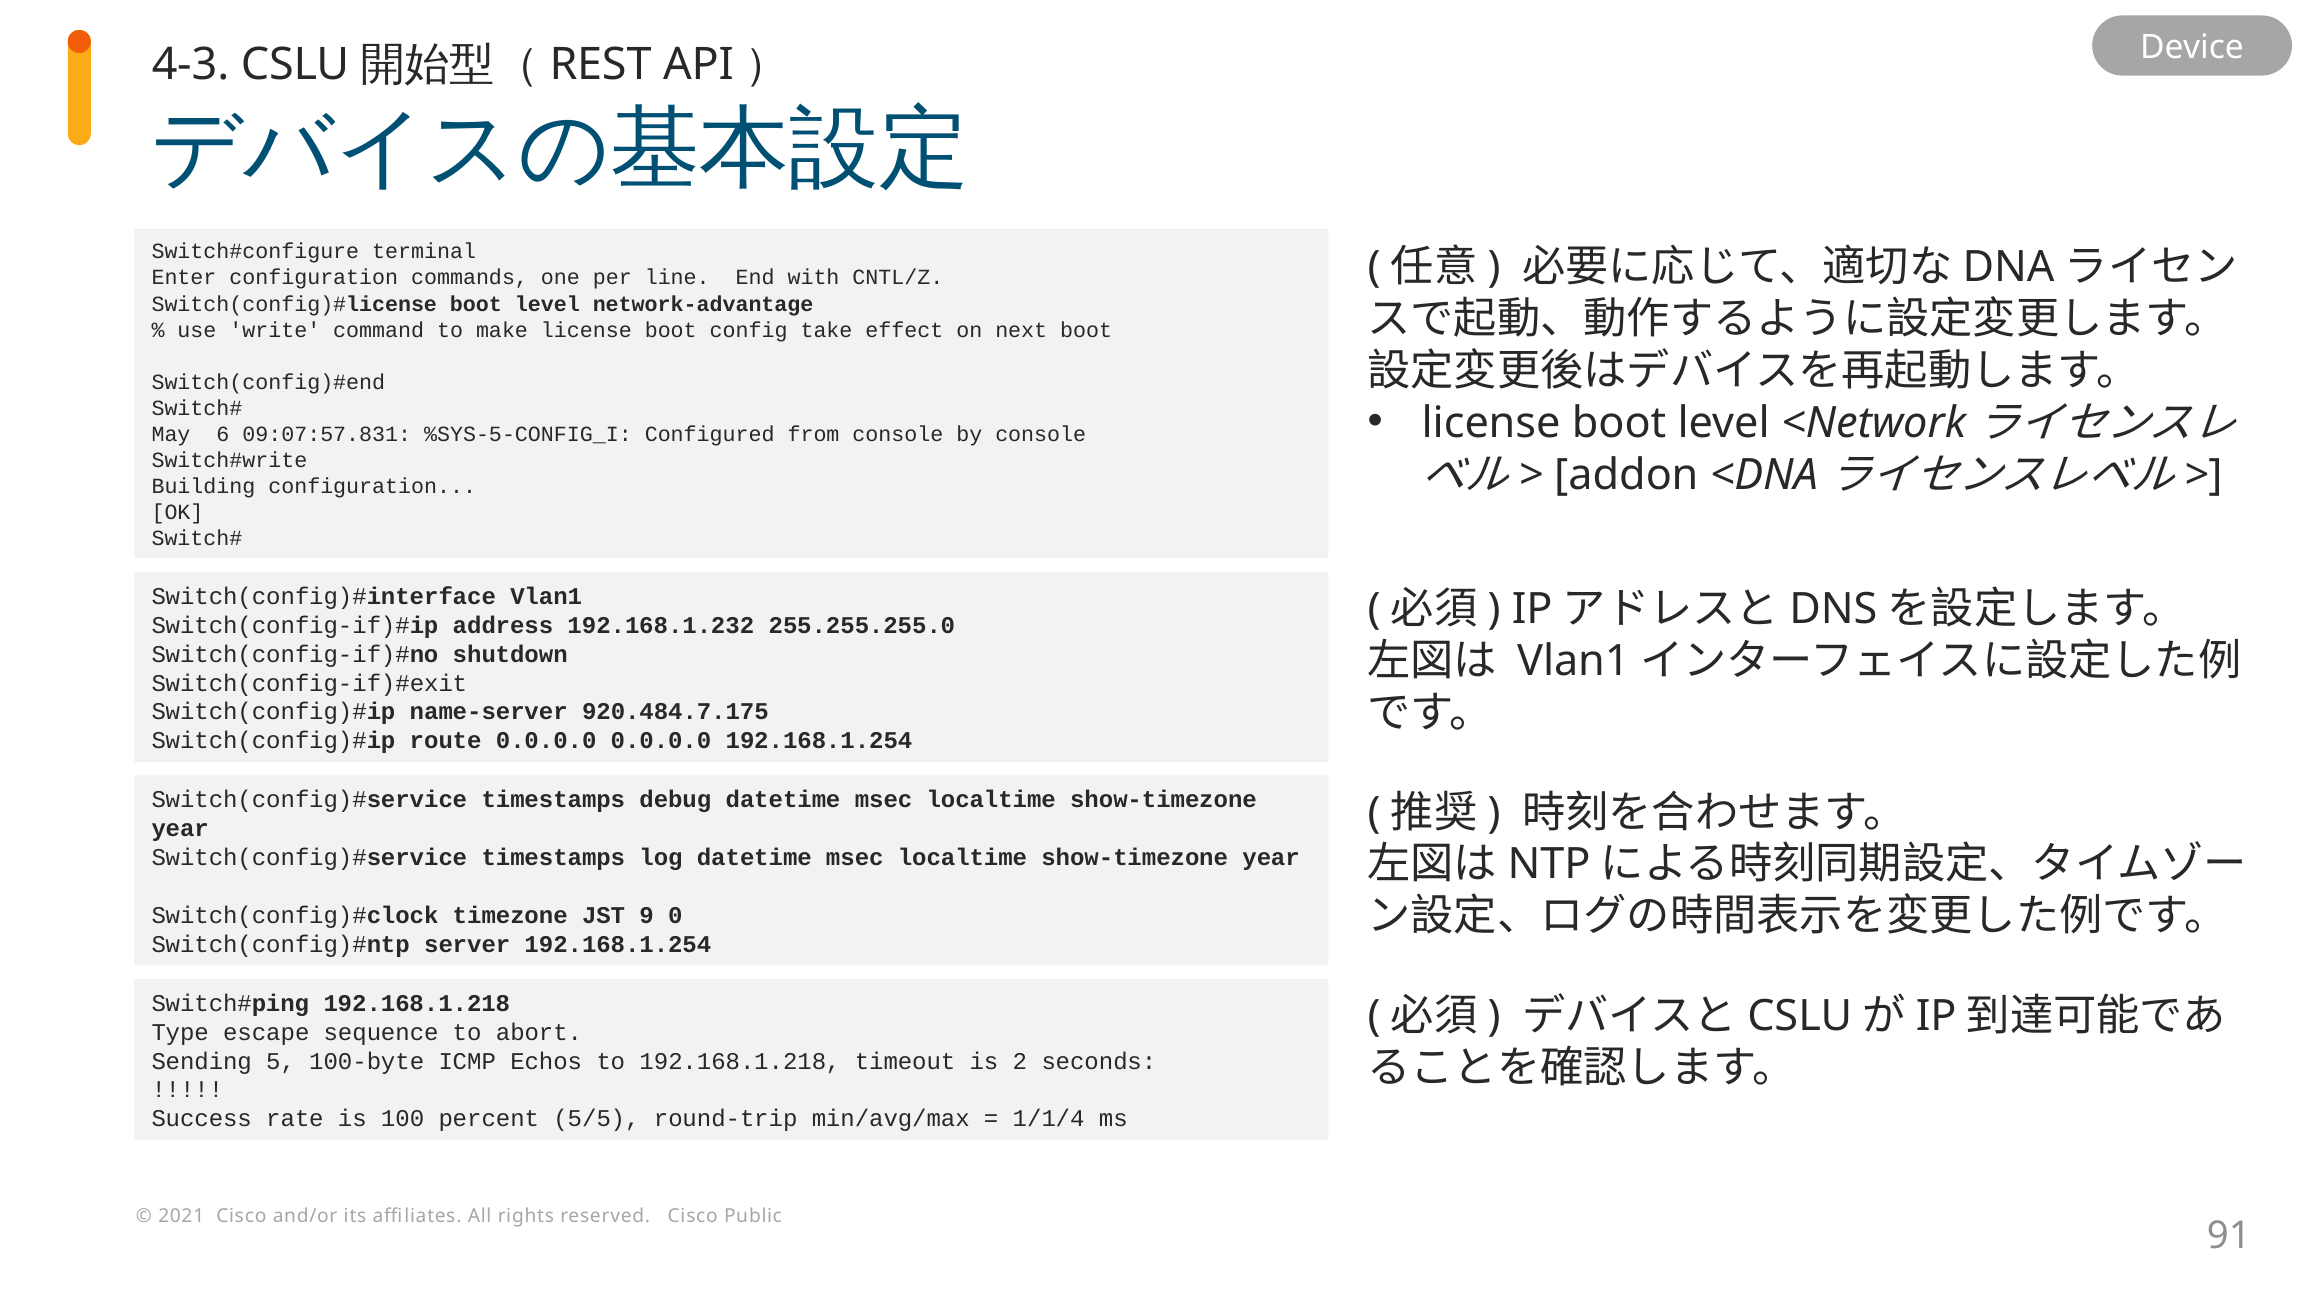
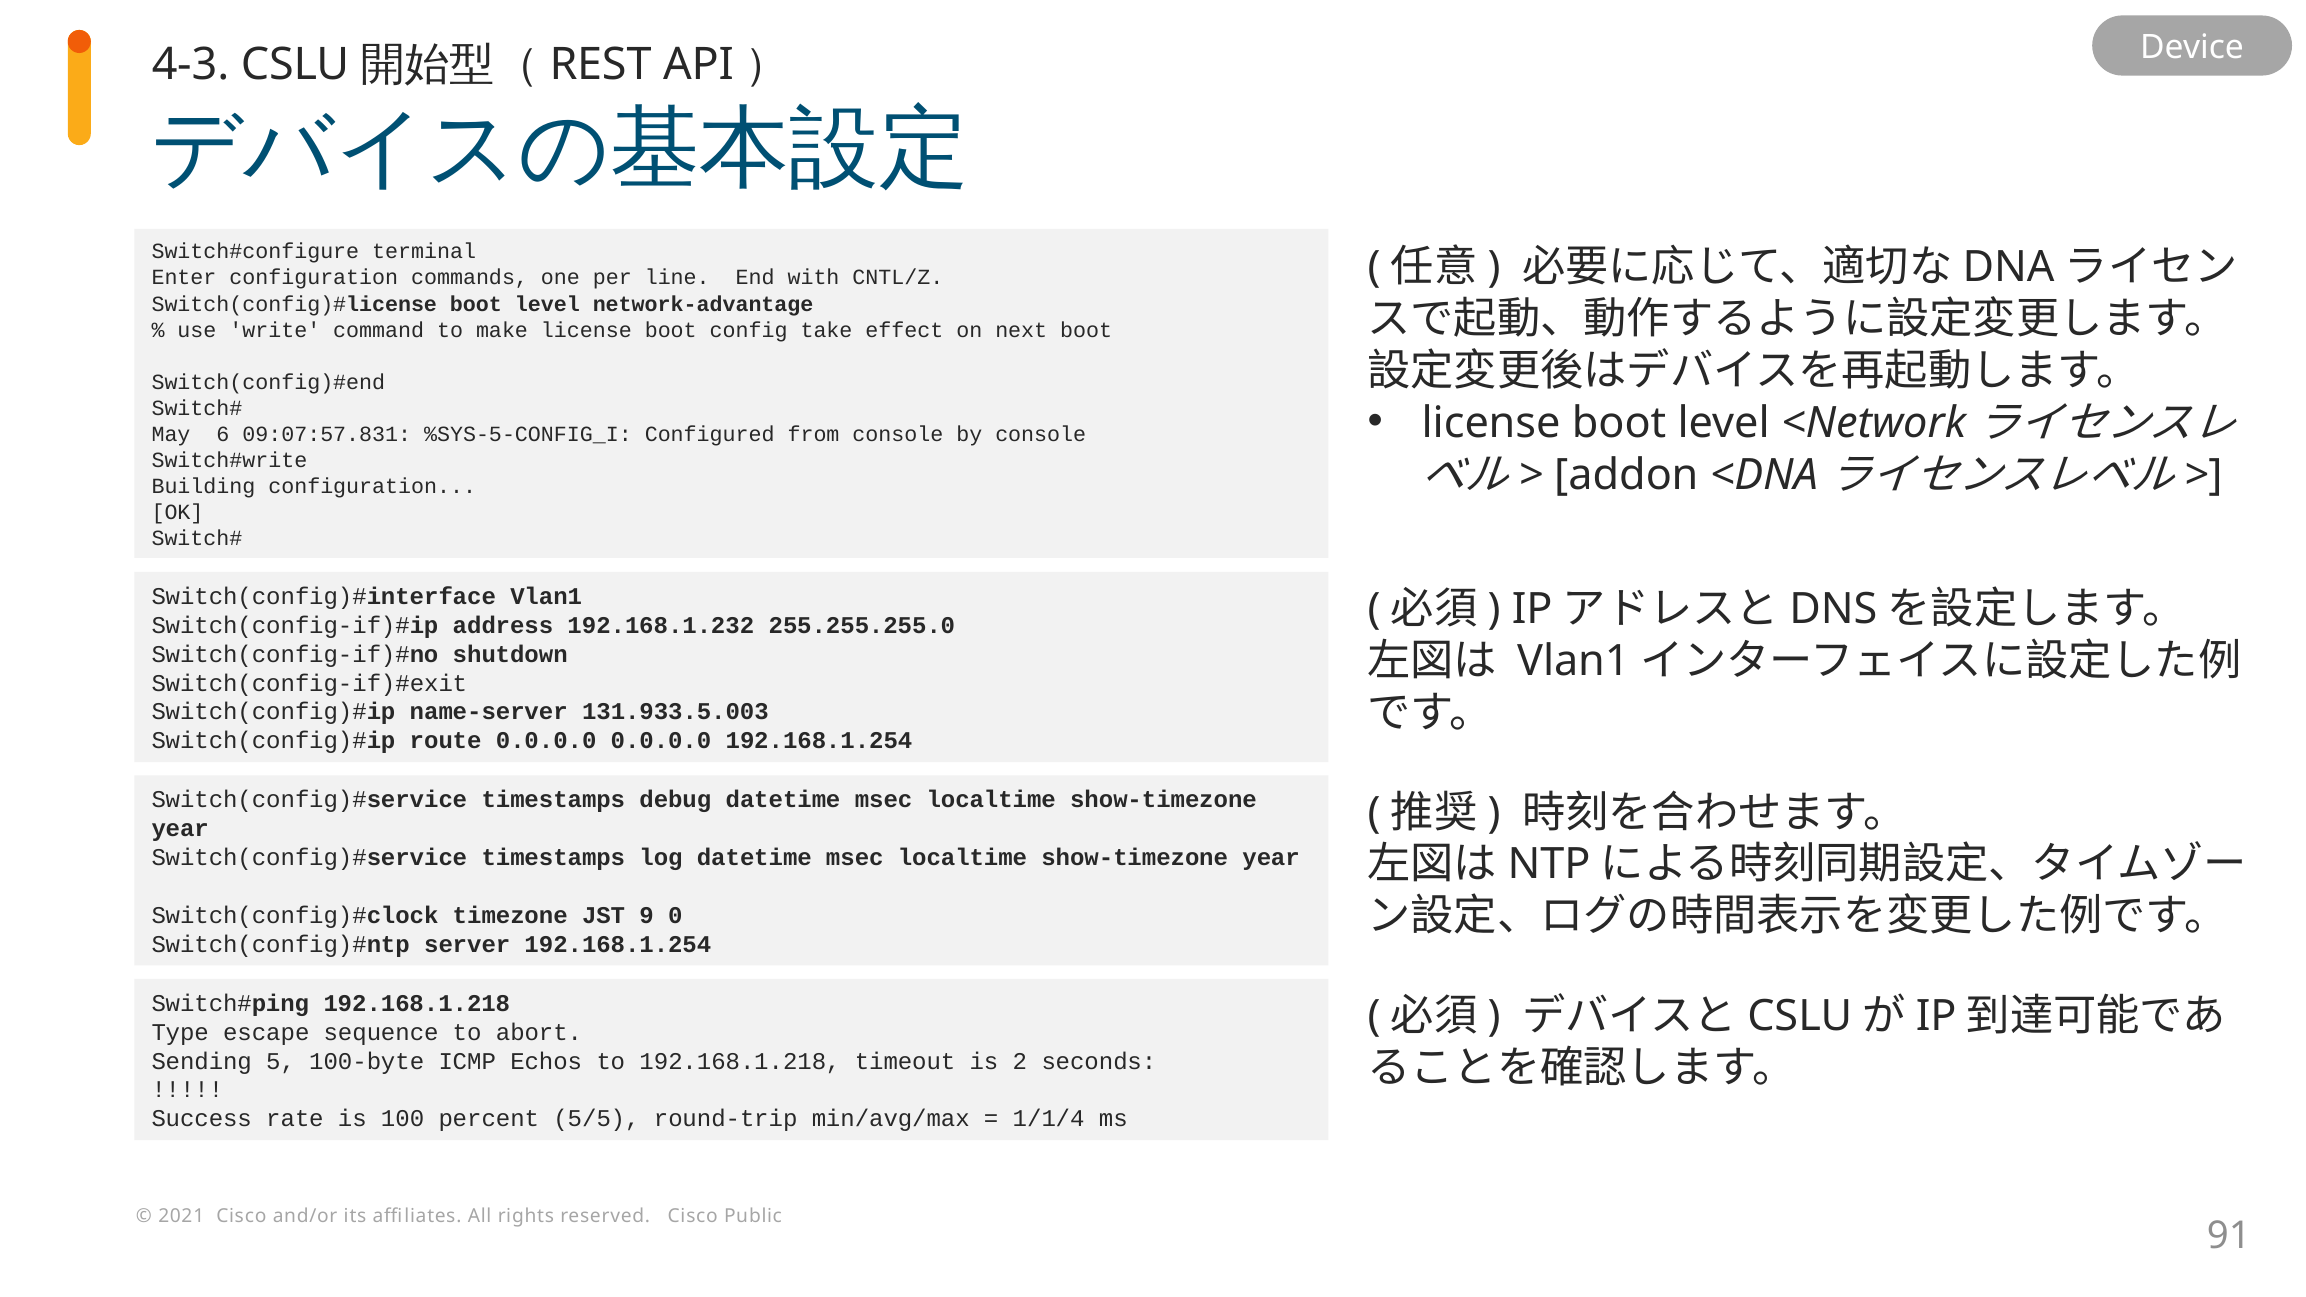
920.484.7.175: 920.484.7.175 -> 131.933.5.003
